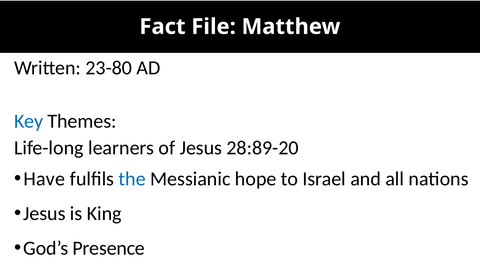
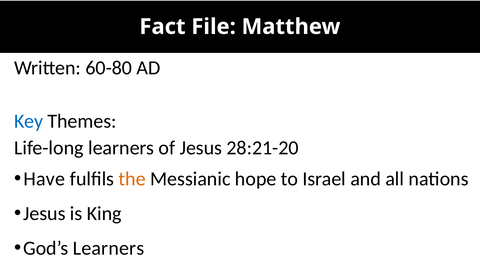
23-80: 23-80 -> 60-80
28:89-20: 28:89-20 -> 28:21-20
the colour: blue -> orange
God’s Presence: Presence -> Learners
